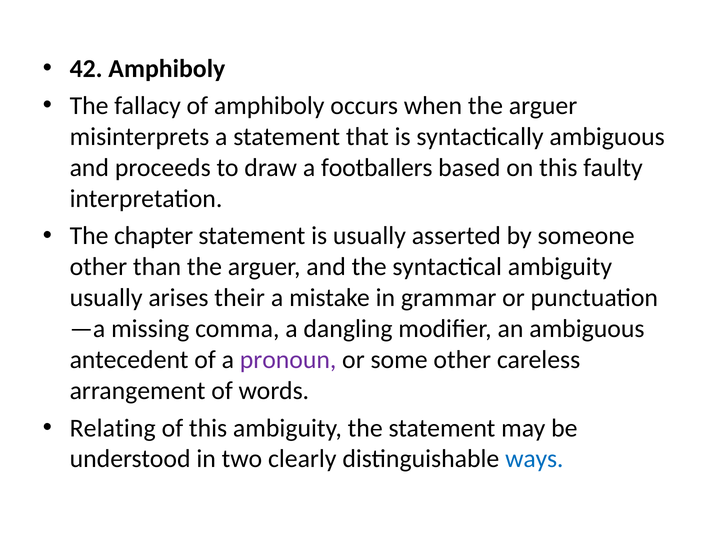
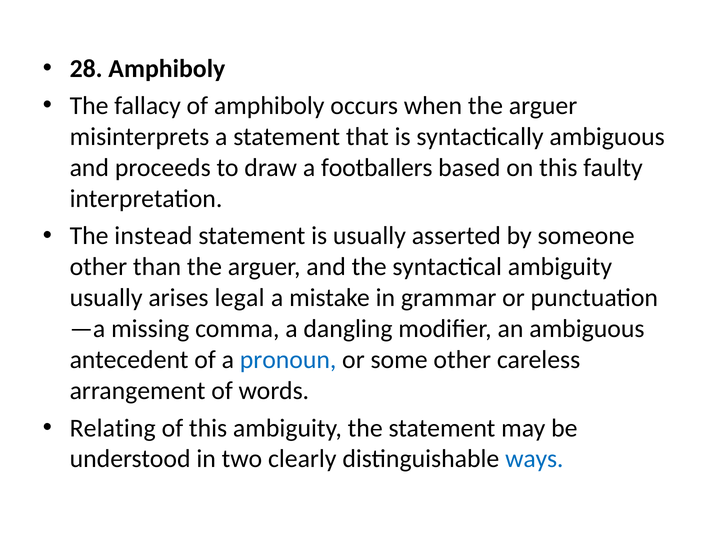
42: 42 -> 28
chapter: chapter -> instead
their: their -> legal
pronoun colour: purple -> blue
